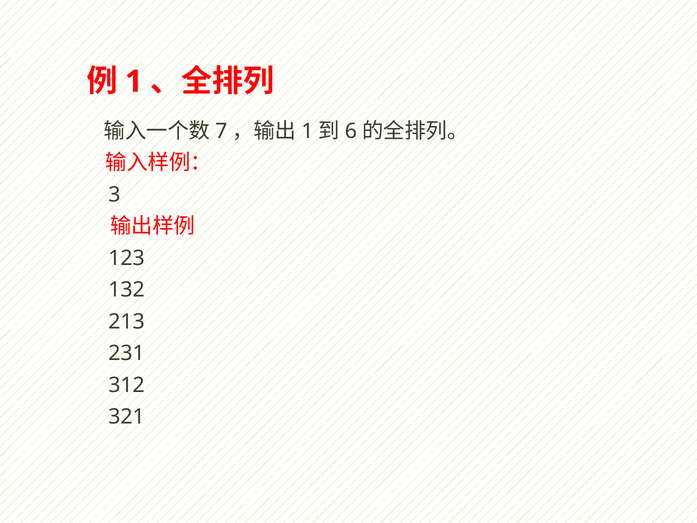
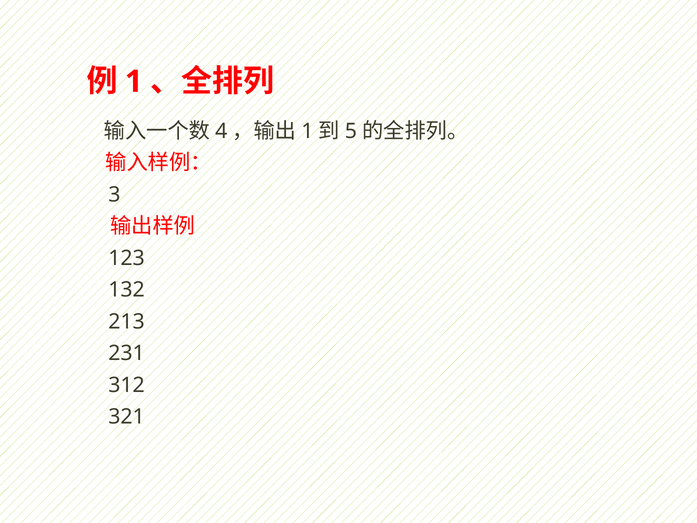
7: 7 -> 4
6: 6 -> 5
